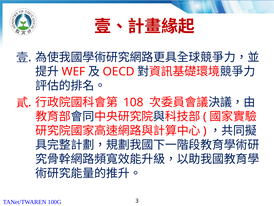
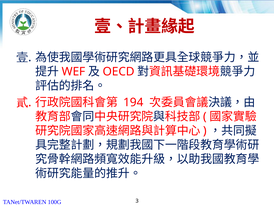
108: 108 -> 194
